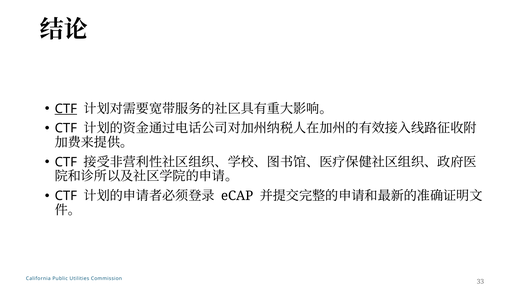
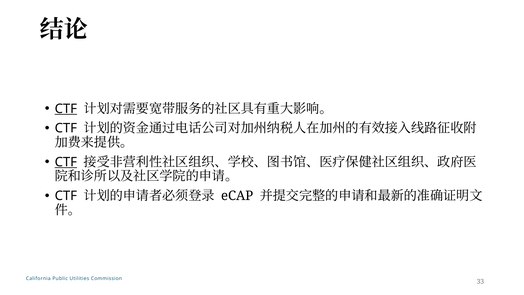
CTF at (66, 162) underline: none -> present
